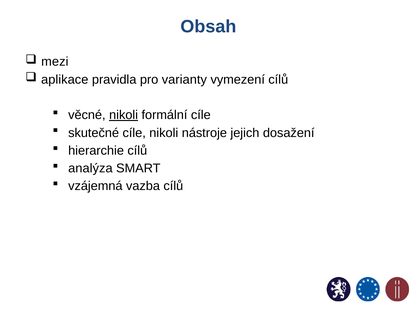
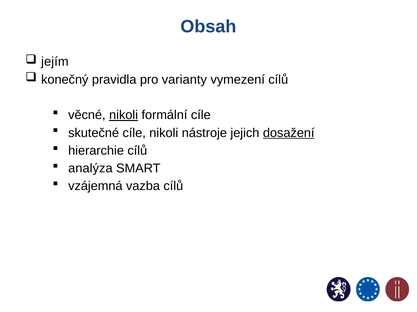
mezi: mezi -> jejím
aplikace: aplikace -> konečný
dosažení underline: none -> present
